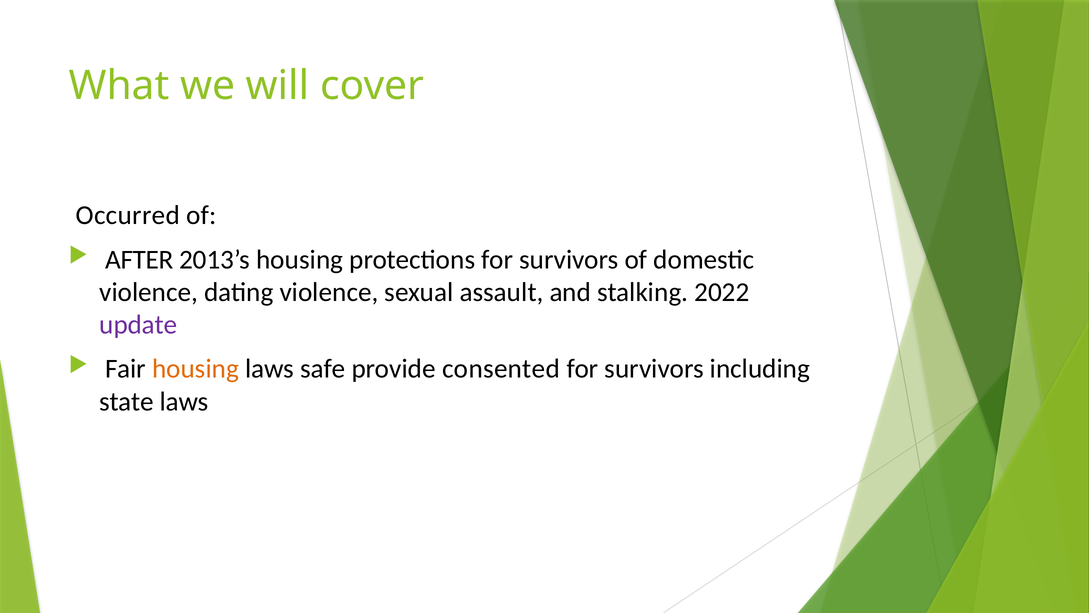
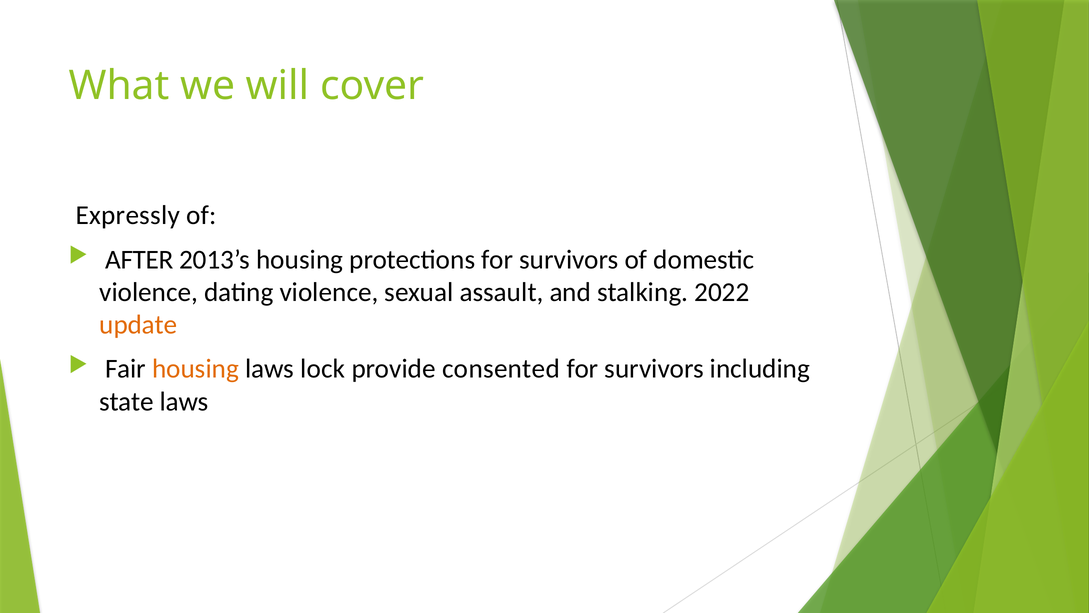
Occurred: Occurred -> Expressly
update colour: purple -> orange
safe: safe -> lock
